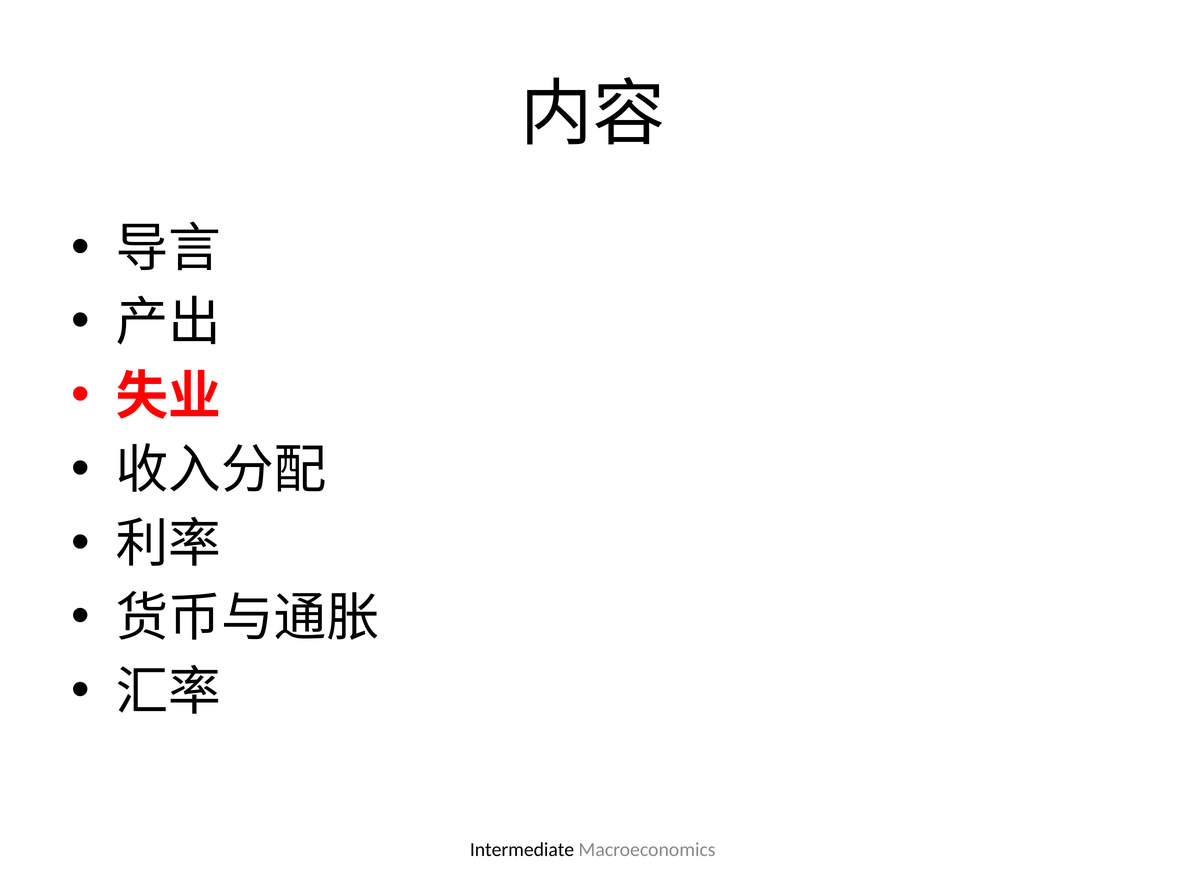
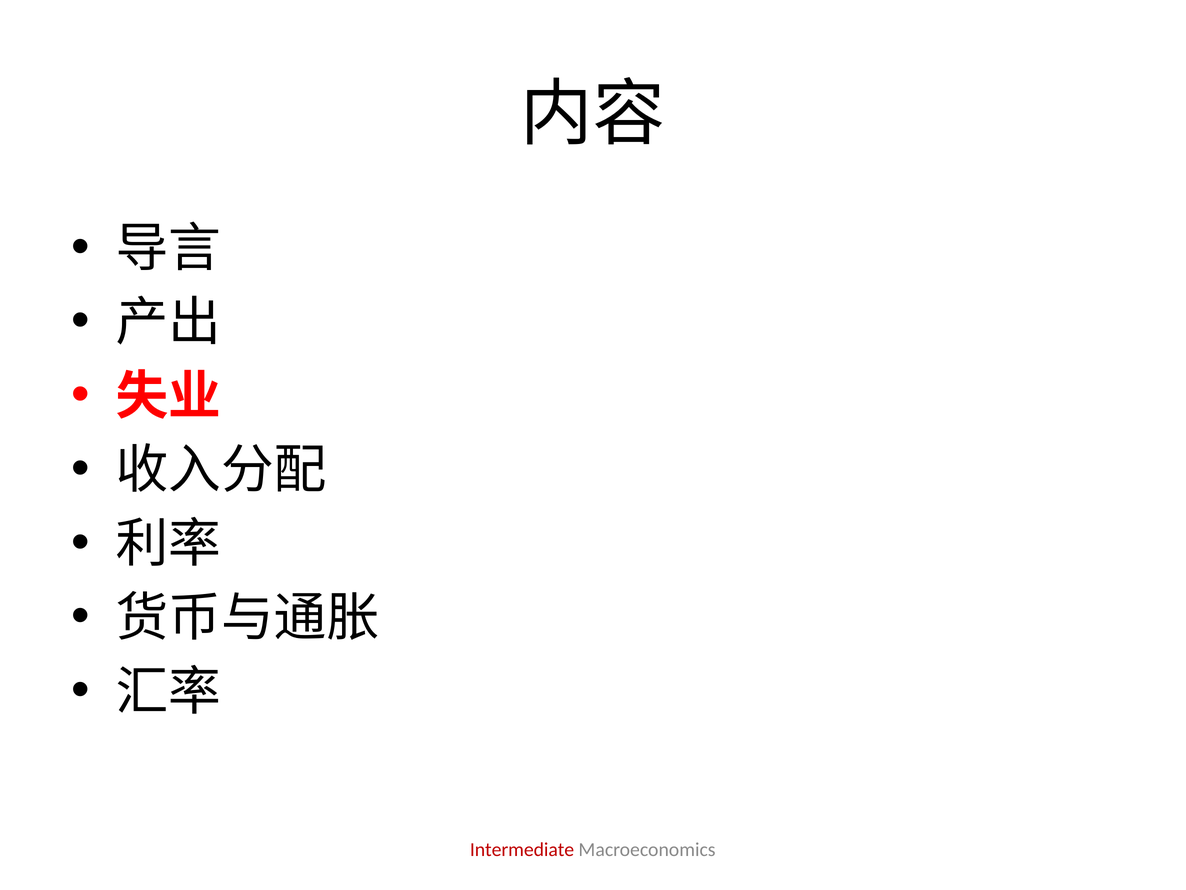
Intermediate colour: black -> red
